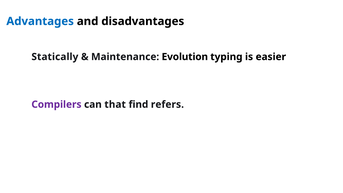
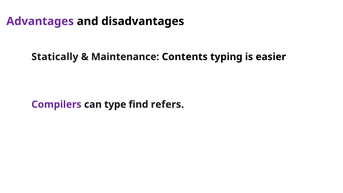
Advantages colour: blue -> purple
Evolution: Evolution -> Contents
that: that -> type
